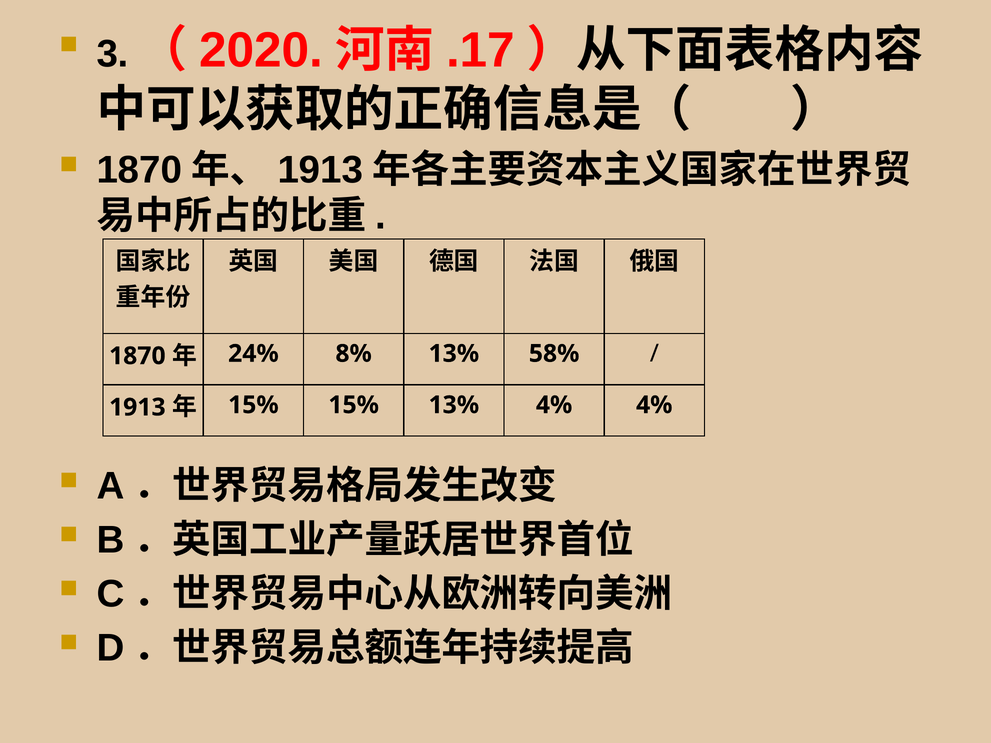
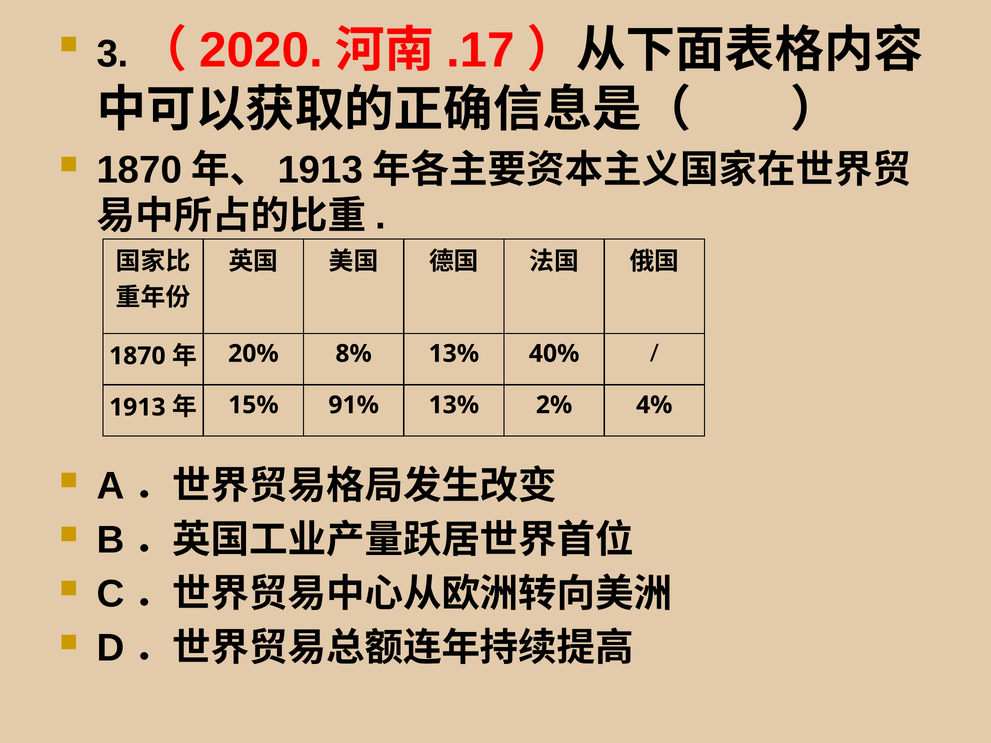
24%: 24% -> 20%
58%: 58% -> 40%
15% 15%: 15% -> 91%
13% 4%: 4% -> 2%
